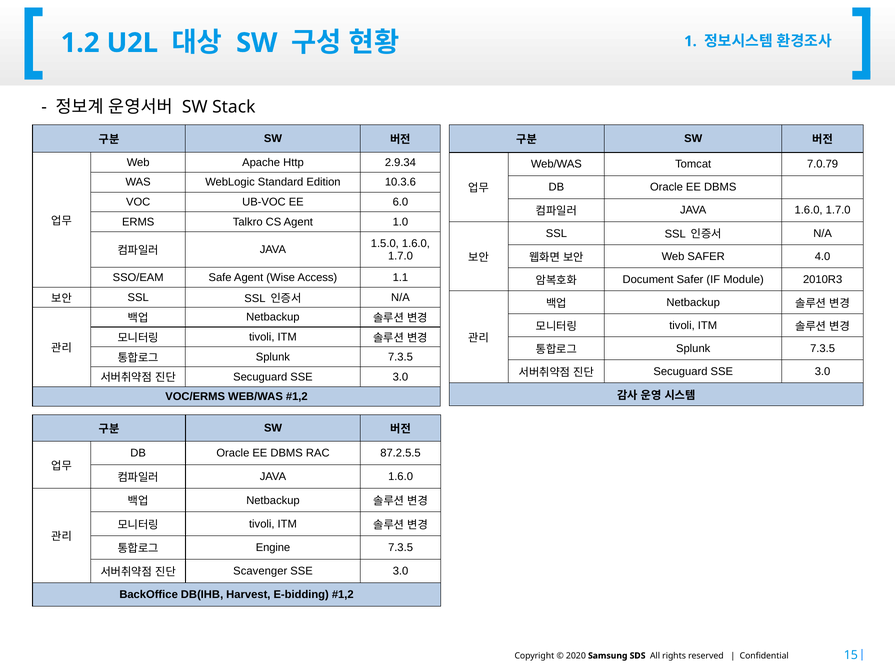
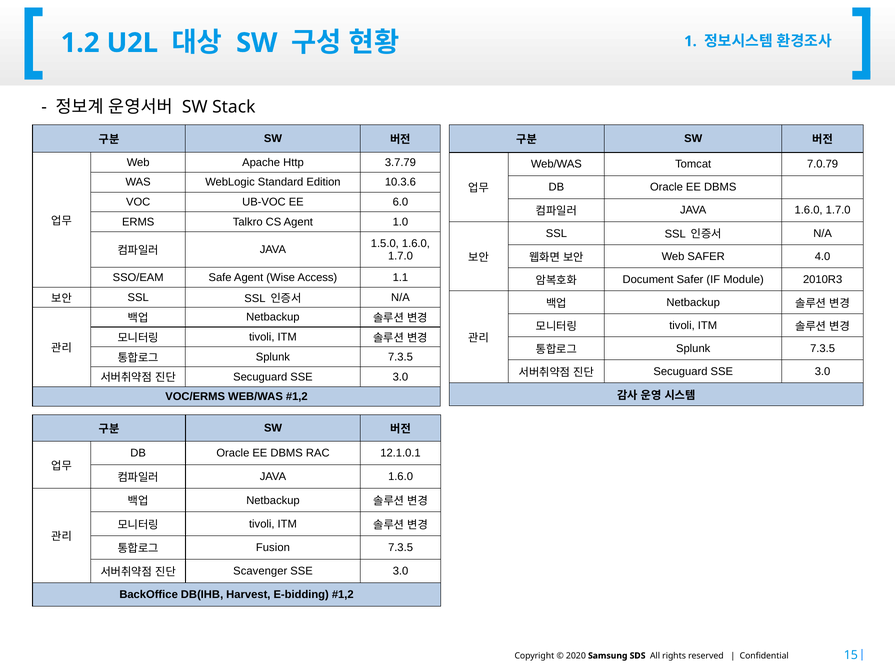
2.9.34: 2.9.34 -> 3.7.79
87.2.5.5: 87.2.5.5 -> 12.1.0.1
Engine: Engine -> Fusion
